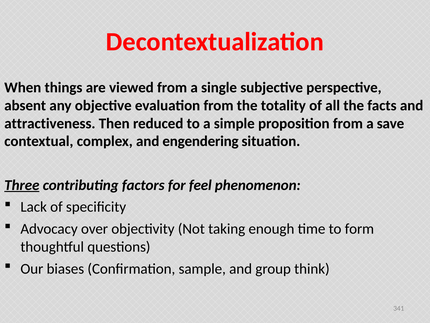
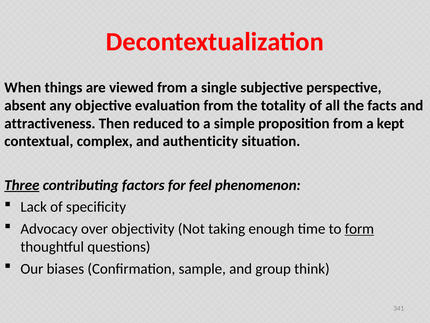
save: save -> kept
engendering: engendering -> authenticity
form underline: none -> present
